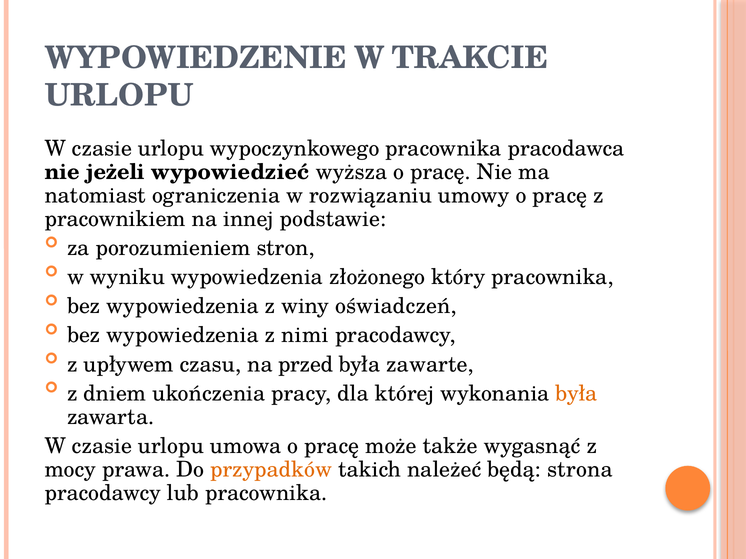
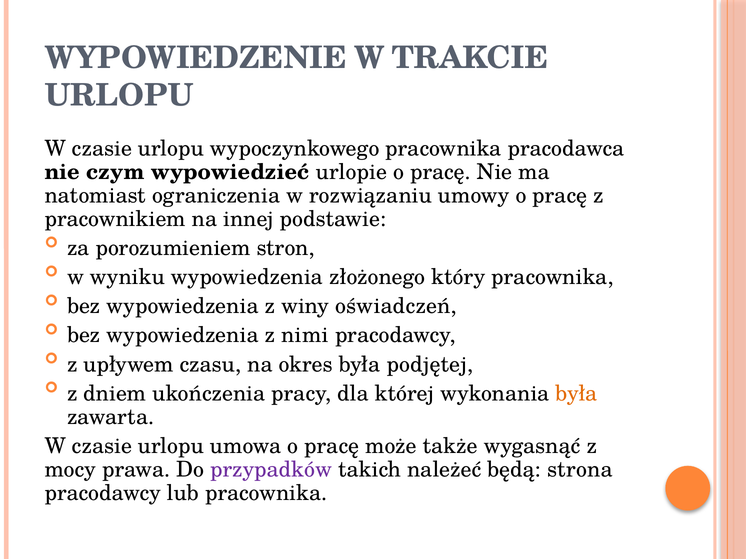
jeżeli: jeżeli -> czym
wyższa: wyższa -> urlopie
przed: przed -> okres
zawarte: zawarte -> podjętej
przypadków colour: orange -> purple
